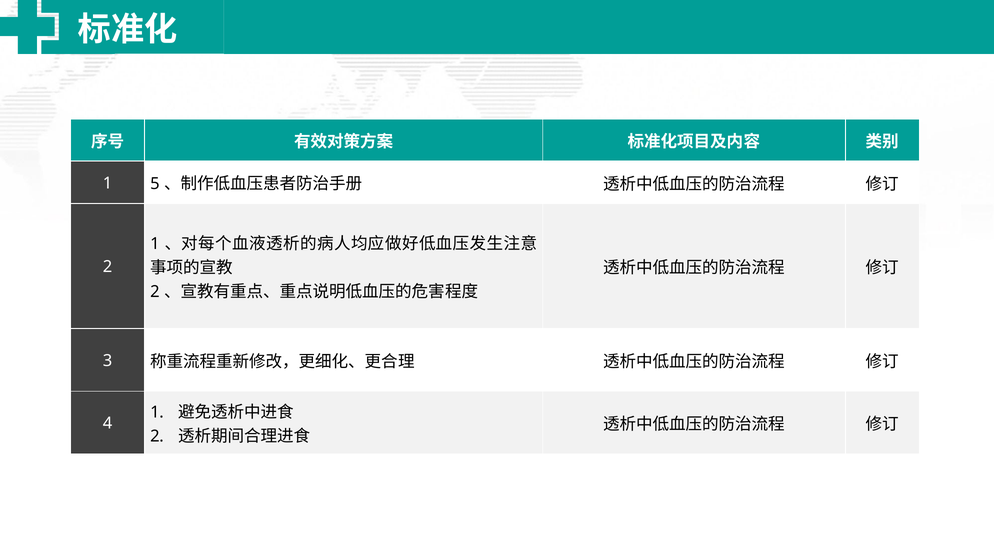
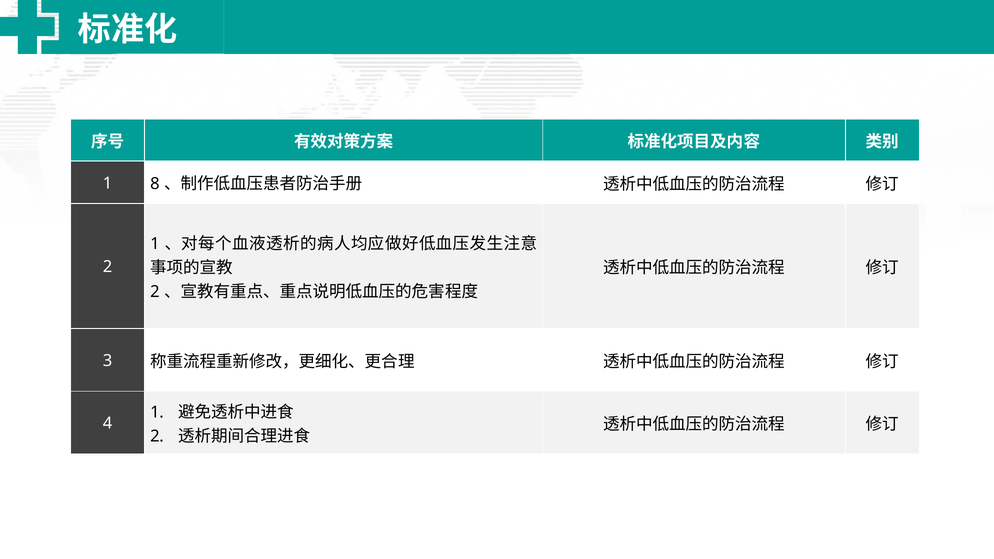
5: 5 -> 8
